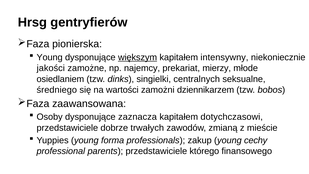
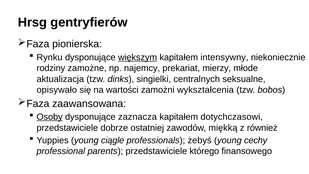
Young at (50, 57): Young -> Rynku
jakości: jakości -> rodziny
osiedlaniem: osiedlaniem -> aktualizacja
średniego: średniego -> opisywało
dziennikarzem: dziennikarzem -> wykształcenia
Osoby underline: none -> present
trwałych: trwałych -> ostatniej
zmianą: zmianą -> miękką
mieście: mieście -> również
forma: forma -> ciągle
zakup: zakup -> żebyś
